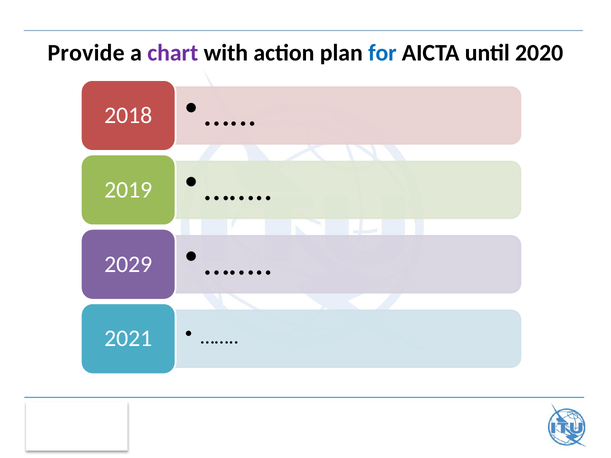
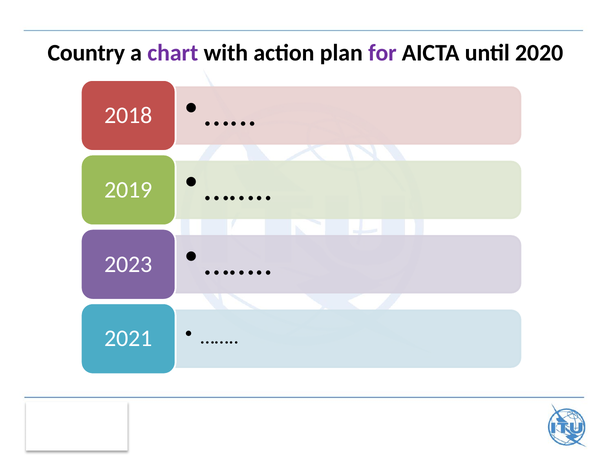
Provide: Provide -> Country
for colour: blue -> purple
2029: 2029 -> 2023
